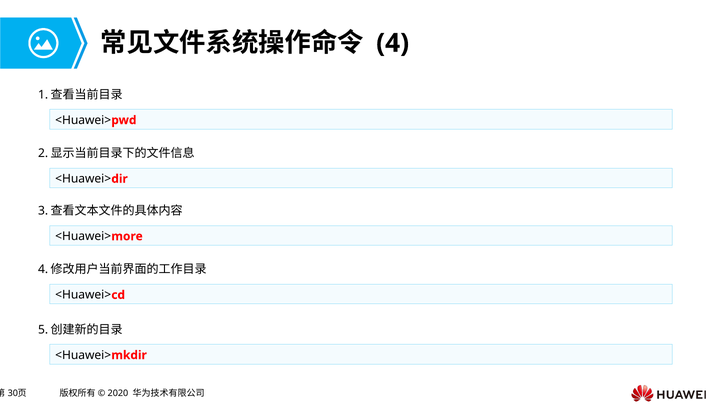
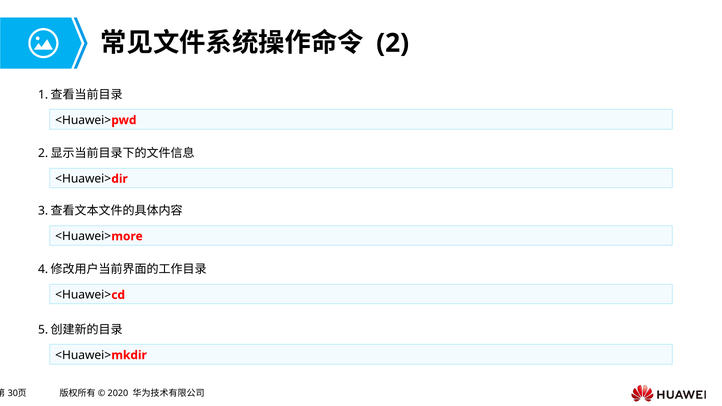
4: 4 -> 2
